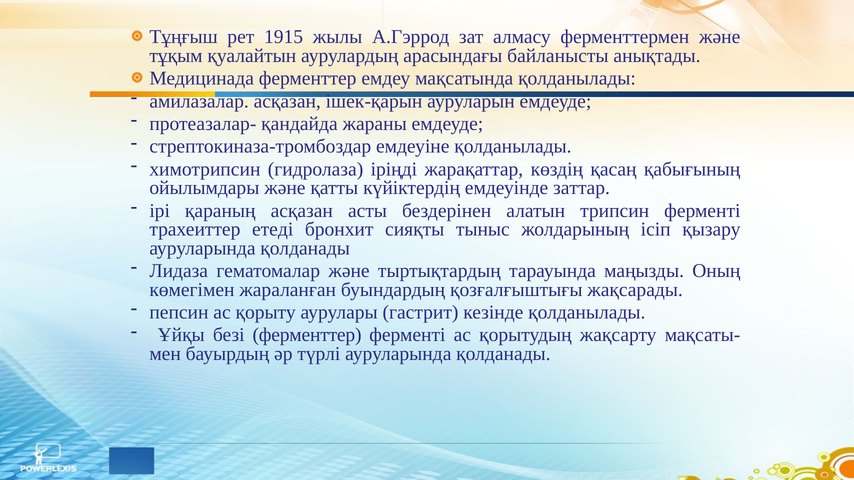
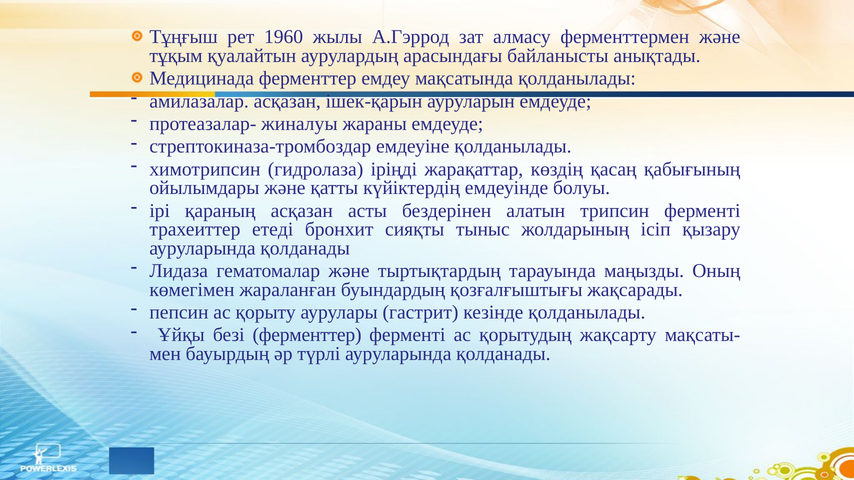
1915: 1915 -> 1960
қандайда: қандайда -> жиналуы
заттар: заттар -> болуы
